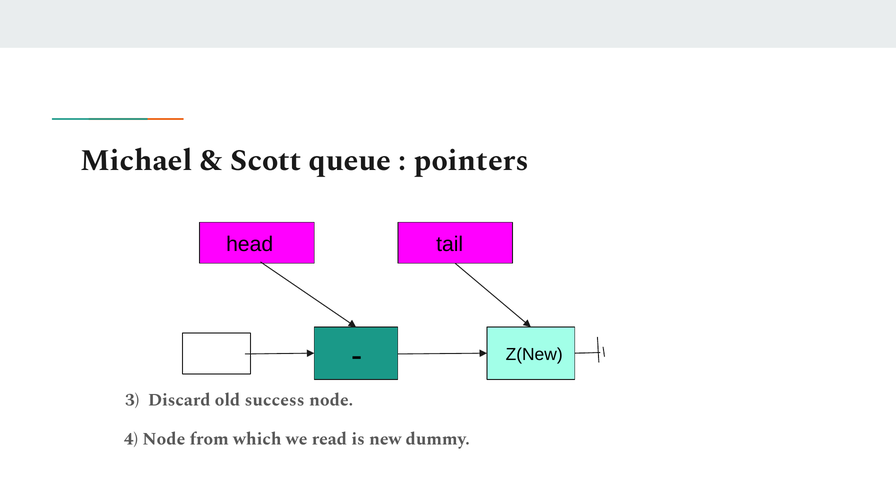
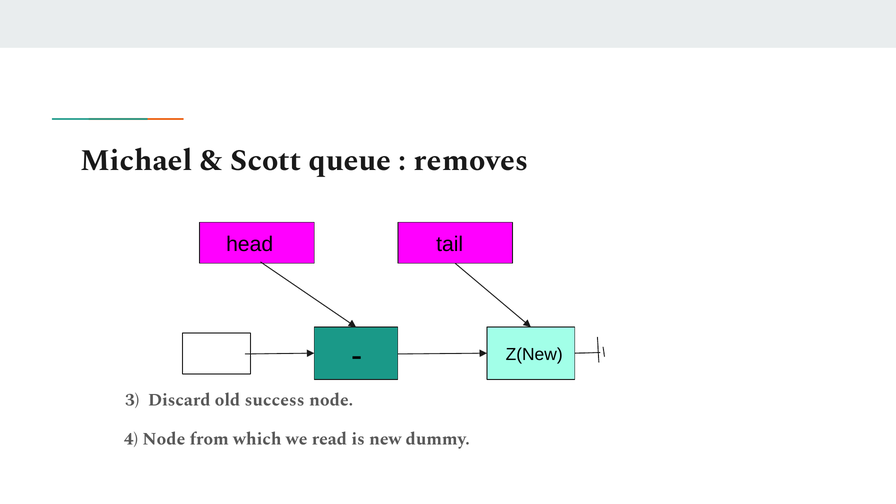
pointers: pointers -> removes
